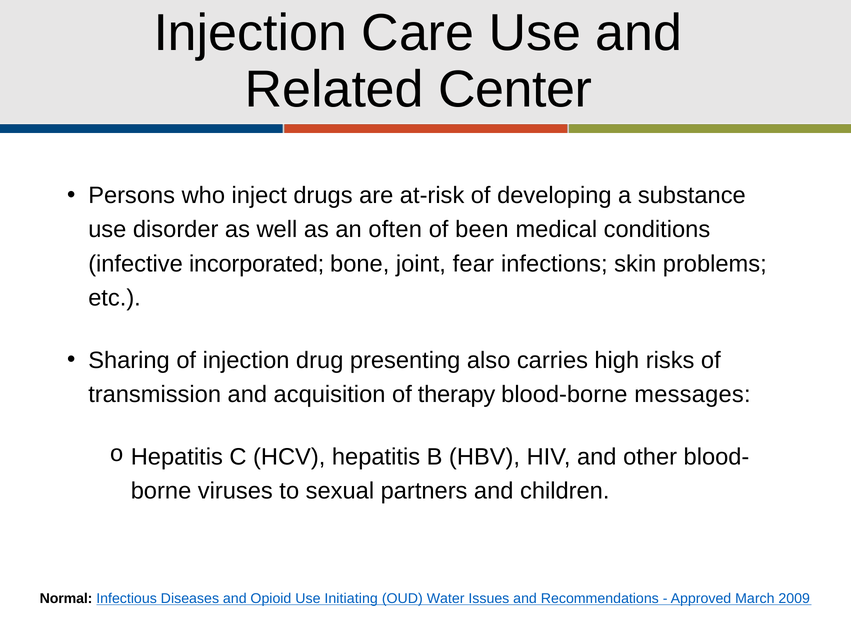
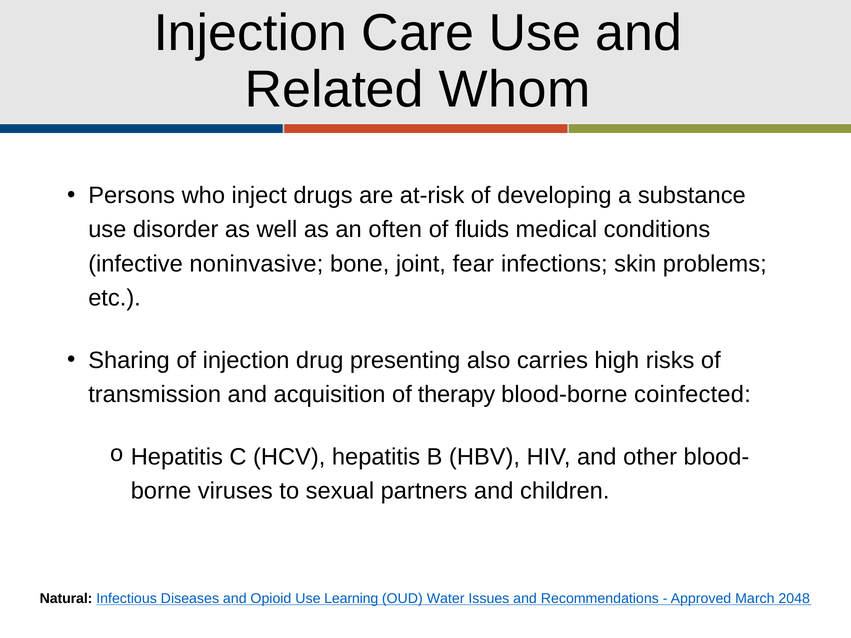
Center: Center -> Whom
been: been -> fluids
incorporated: incorporated -> noninvasive
messages: messages -> coinfected
Normal: Normal -> Natural
Initiating: Initiating -> Learning
2009: 2009 -> 2048
